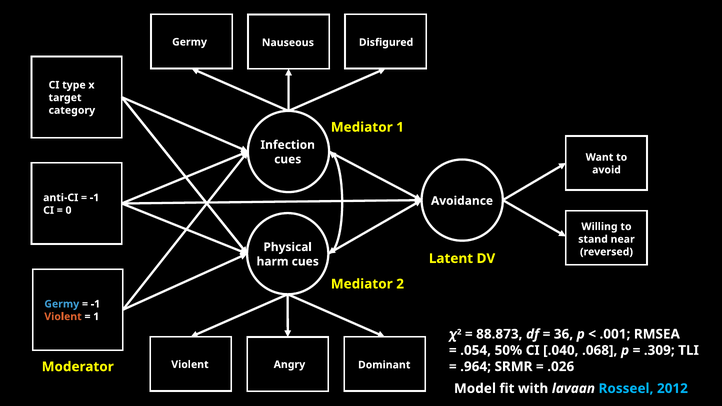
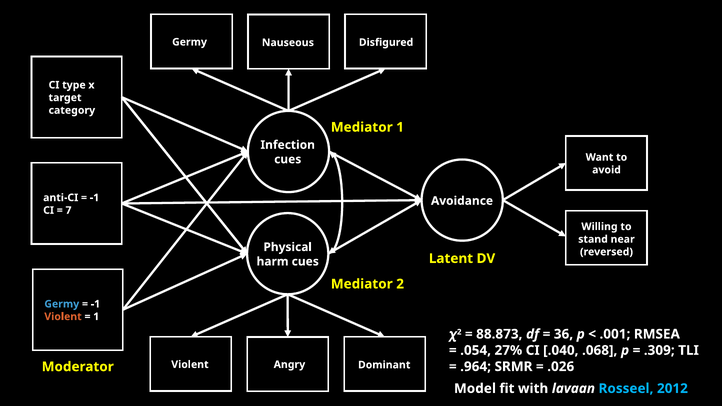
0: 0 -> 7
50%: 50% -> 27%
